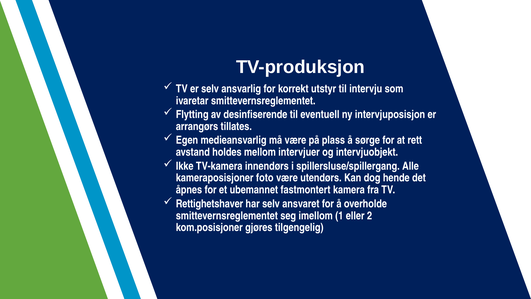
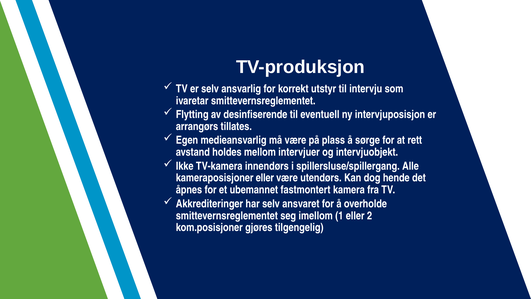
kameraposisjoner foto: foto -> eller
Rettighetshaver: Rettighetshaver -> Akkrediteringer
